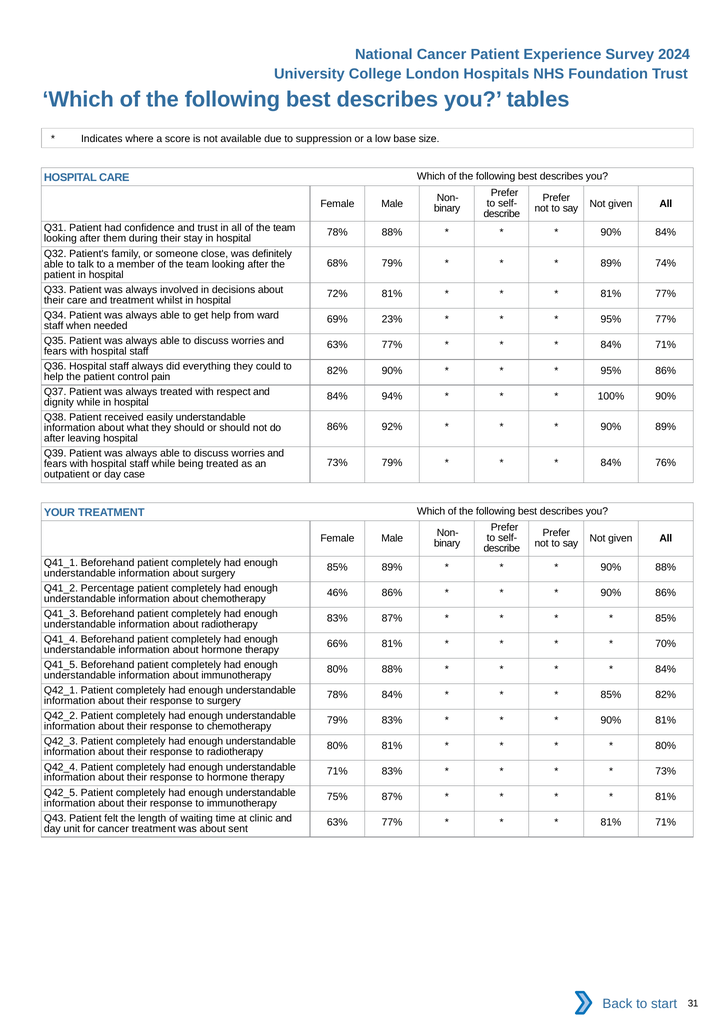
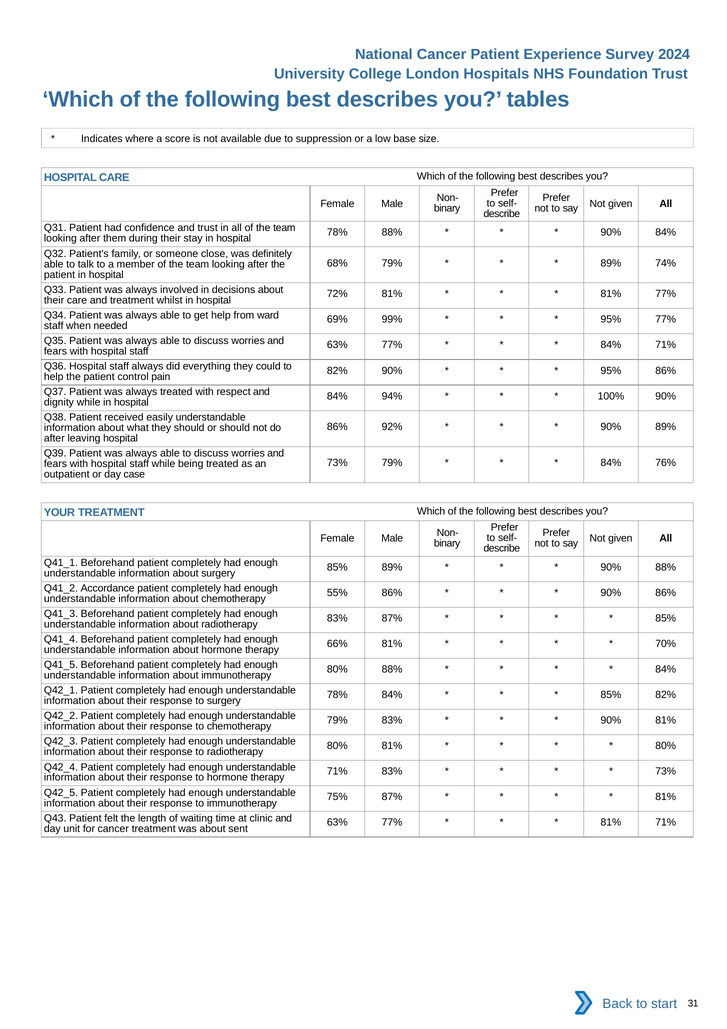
23%: 23% -> 99%
Percentage: Percentage -> Accordance
46%: 46% -> 55%
